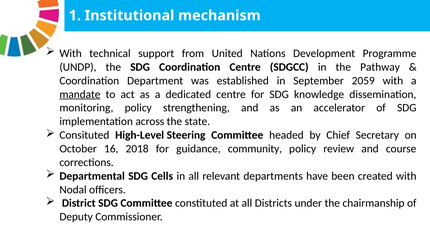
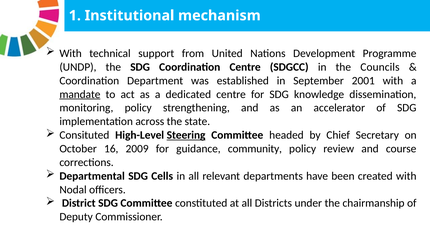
Pathway: Pathway -> Councils
2059: 2059 -> 2001
Steering underline: none -> present
2018: 2018 -> 2009
